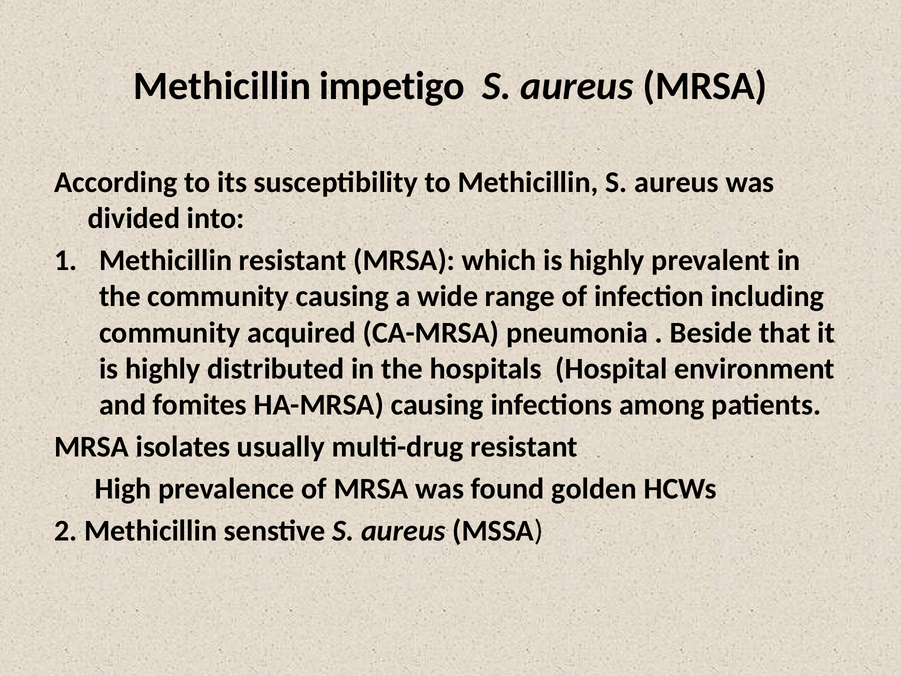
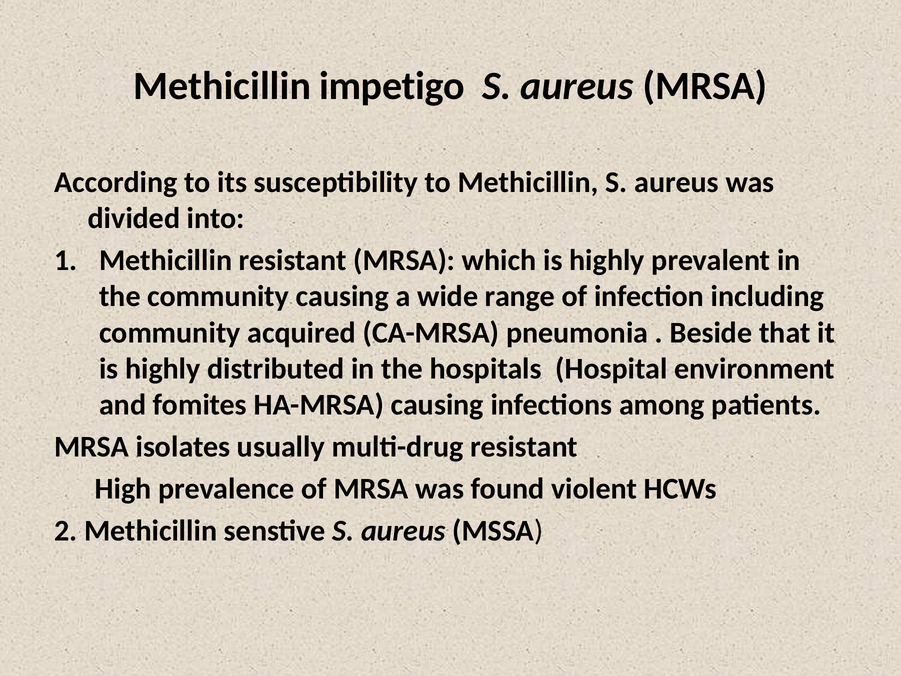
golden: golden -> violent
